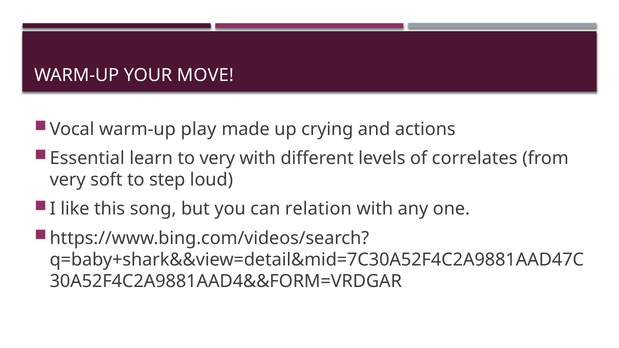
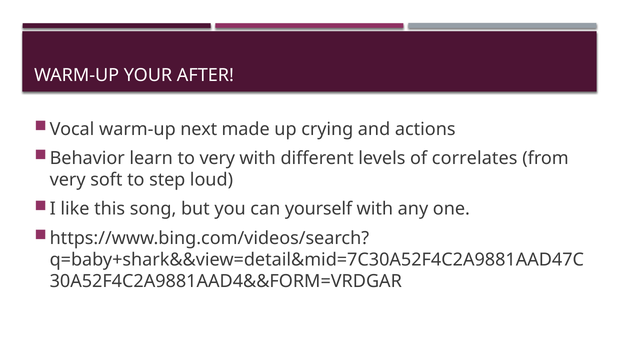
MOVE: MOVE -> AFTER
play: play -> next
Essential: Essential -> Behavior
relation: relation -> yourself
